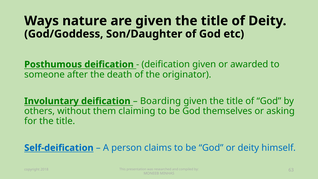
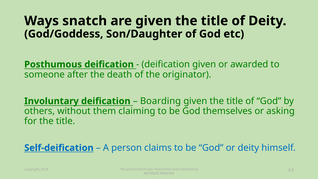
nature: nature -> snatch
